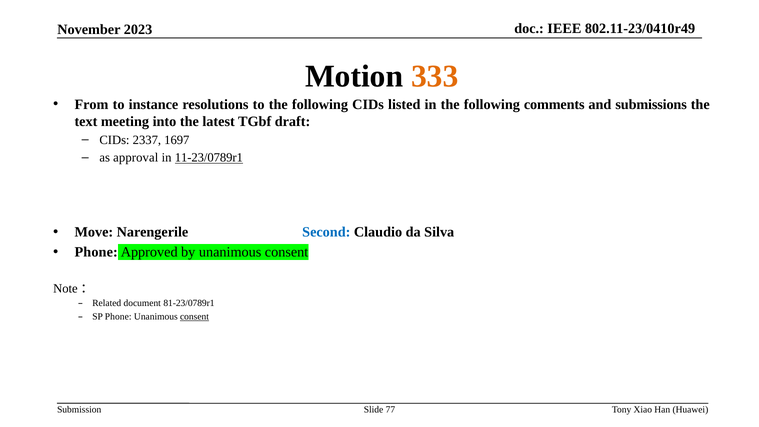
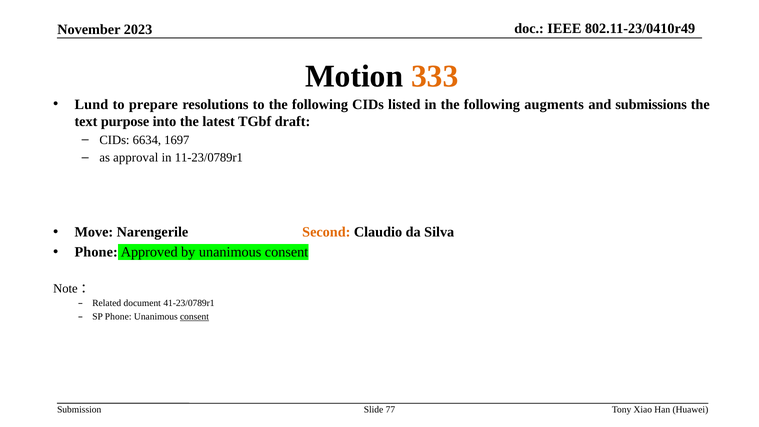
From: From -> Lund
instance: instance -> prepare
comments: comments -> augments
meeting: meeting -> purpose
2337: 2337 -> 6634
11-23/0789r1 underline: present -> none
Second colour: blue -> orange
81-23/0789r1: 81-23/0789r1 -> 41-23/0789r1
